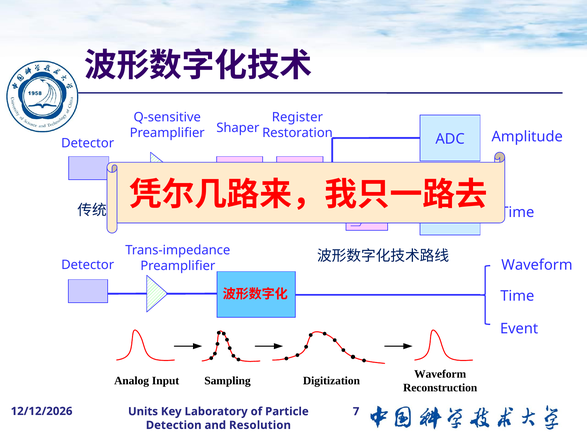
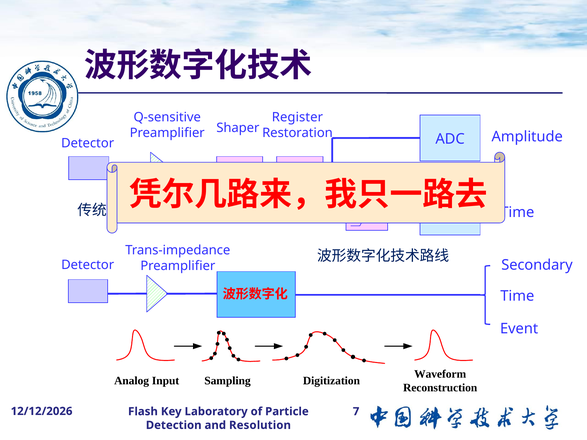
Waveform at (537, 265): Waveform -> Secondary
Units: Units -> Flash
